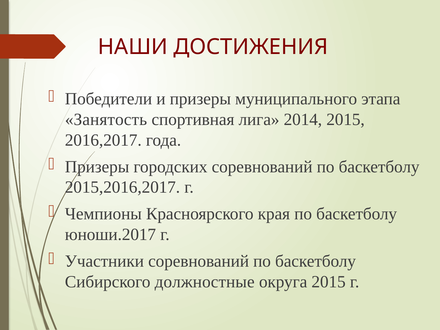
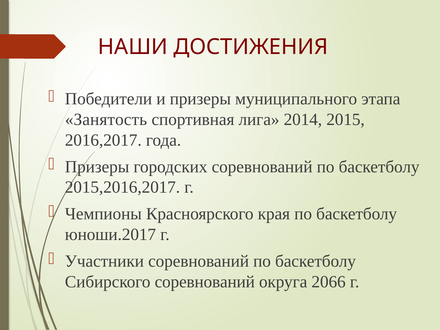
Сибирского должностные: должностные -> соревнований
округа 2015: 2015 -> 2066
